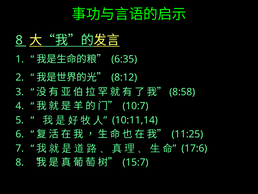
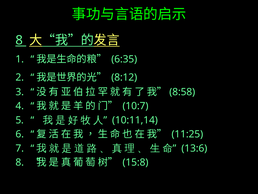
17:6: 17:6 -> 13:6
15:7: 15:7 -> 15:8
